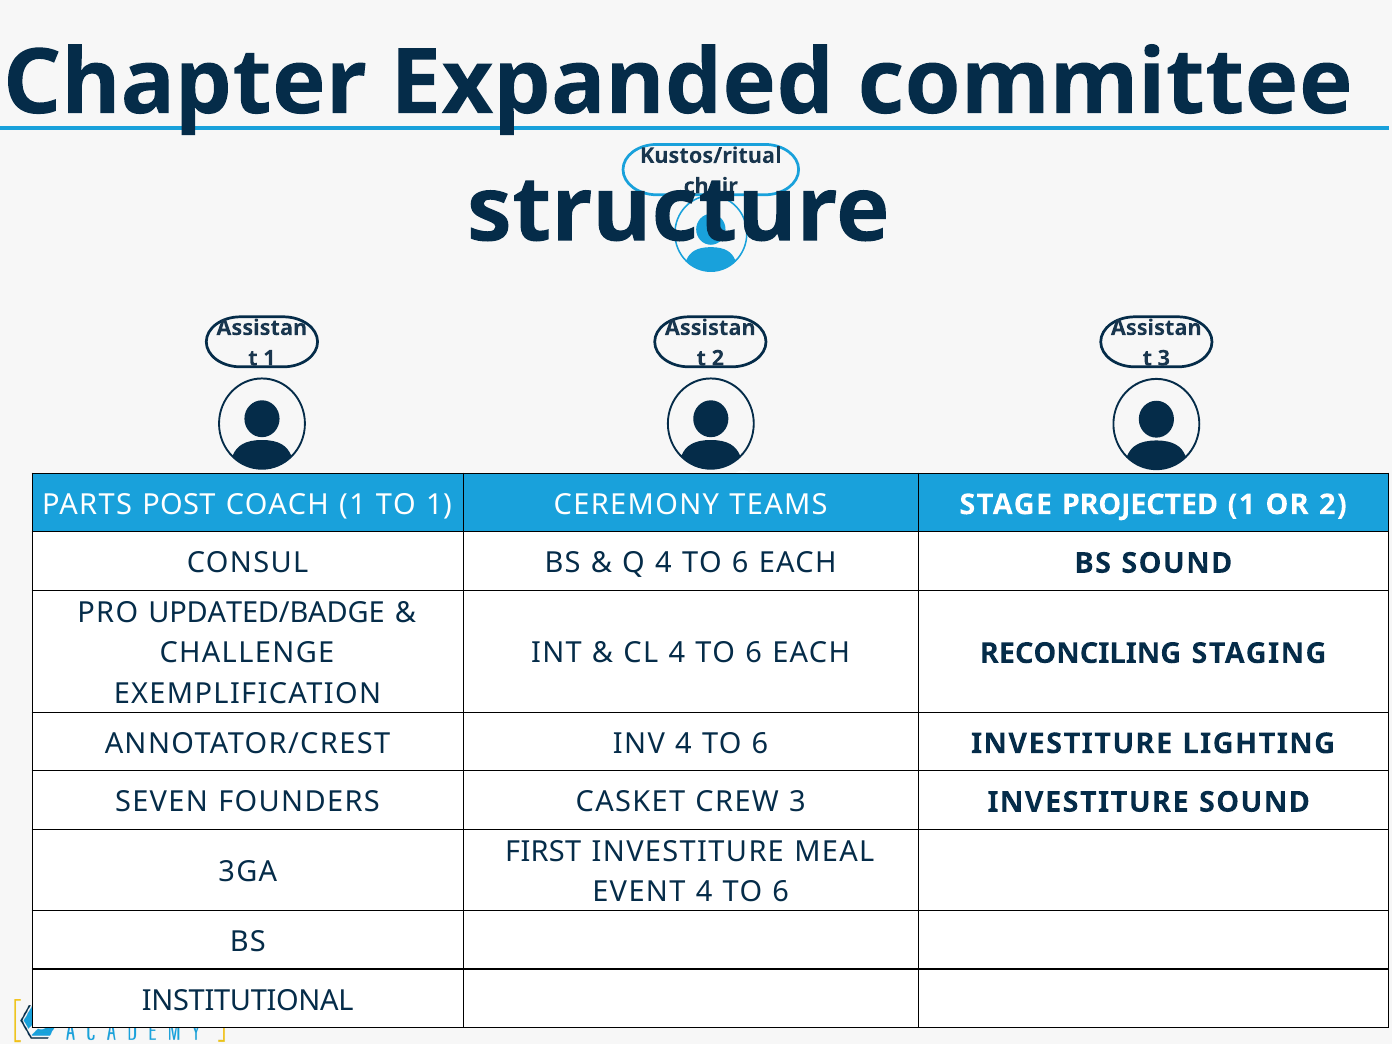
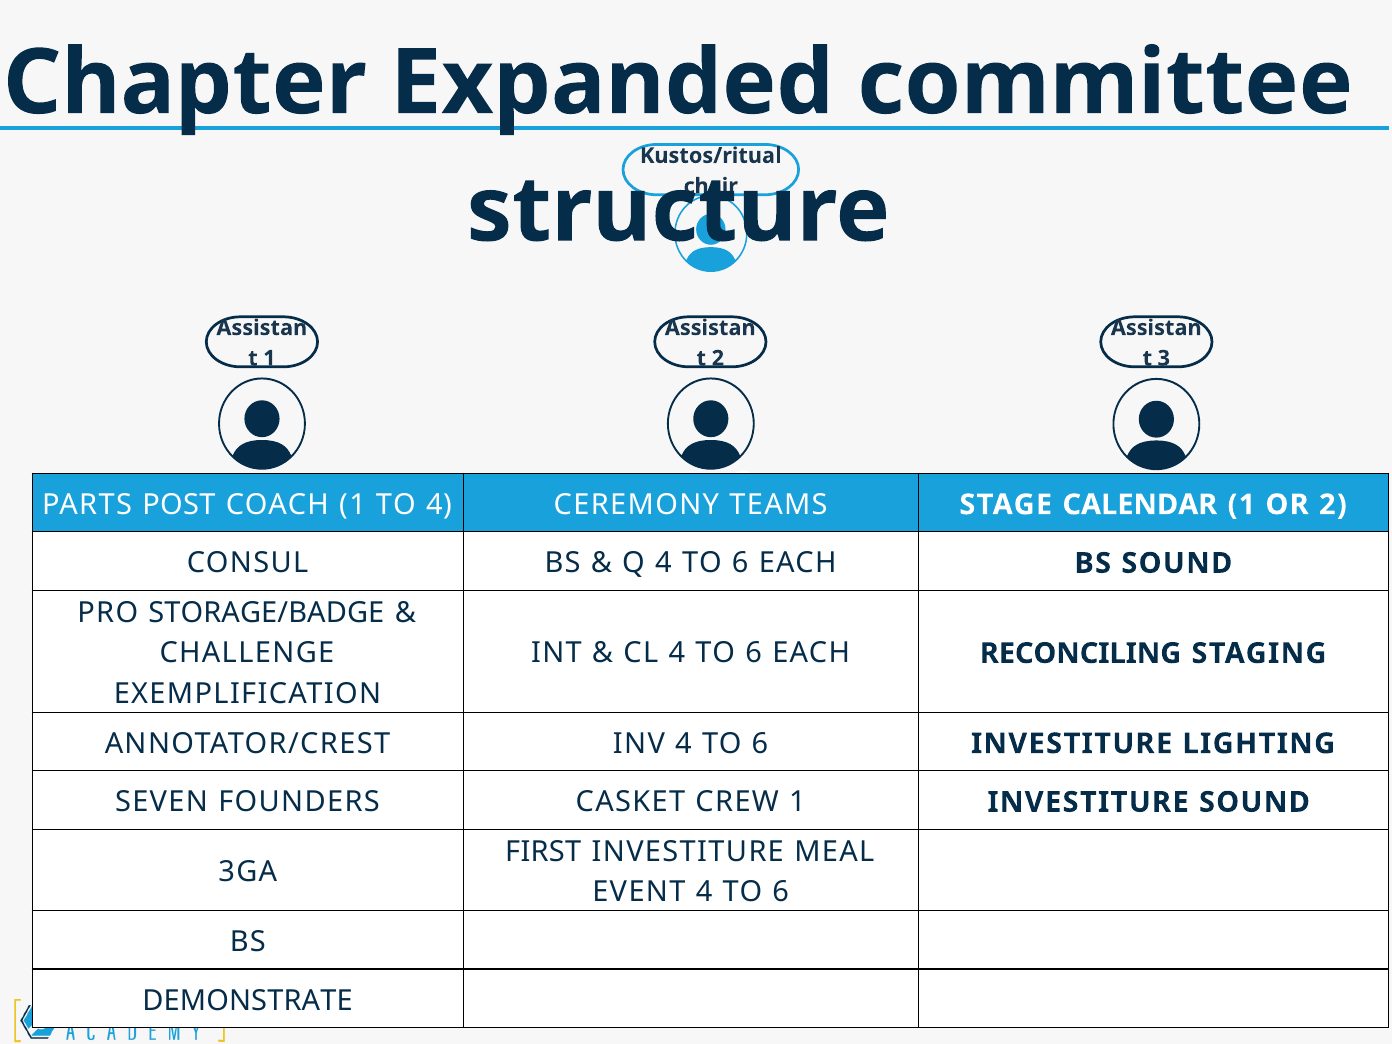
TO 1: 1 -> 4
PROJECTED: PROJECTED -> CALENDAR
UPDATED/BADGE: UPDATED/BADGE -> STORAGE/BADGE
CREW 3: 3 -> 1
INSTITUTIONAL: INSTITUTIONAL -> DEMONSTRATE
